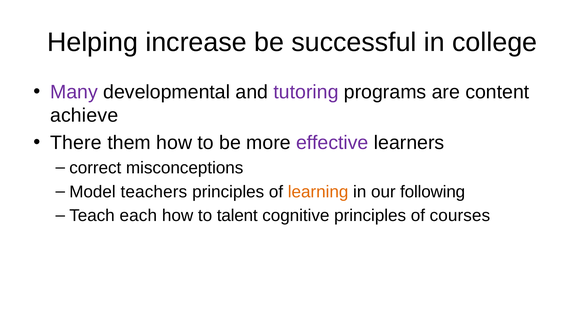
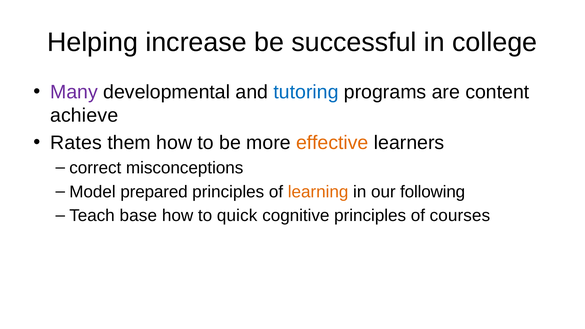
tutoring colour: purple -> blue
There: There -> Rates
effective colour: purple -> orange
teachers: teachers -> prepared
each: each -> base
talent: talent -> quick
